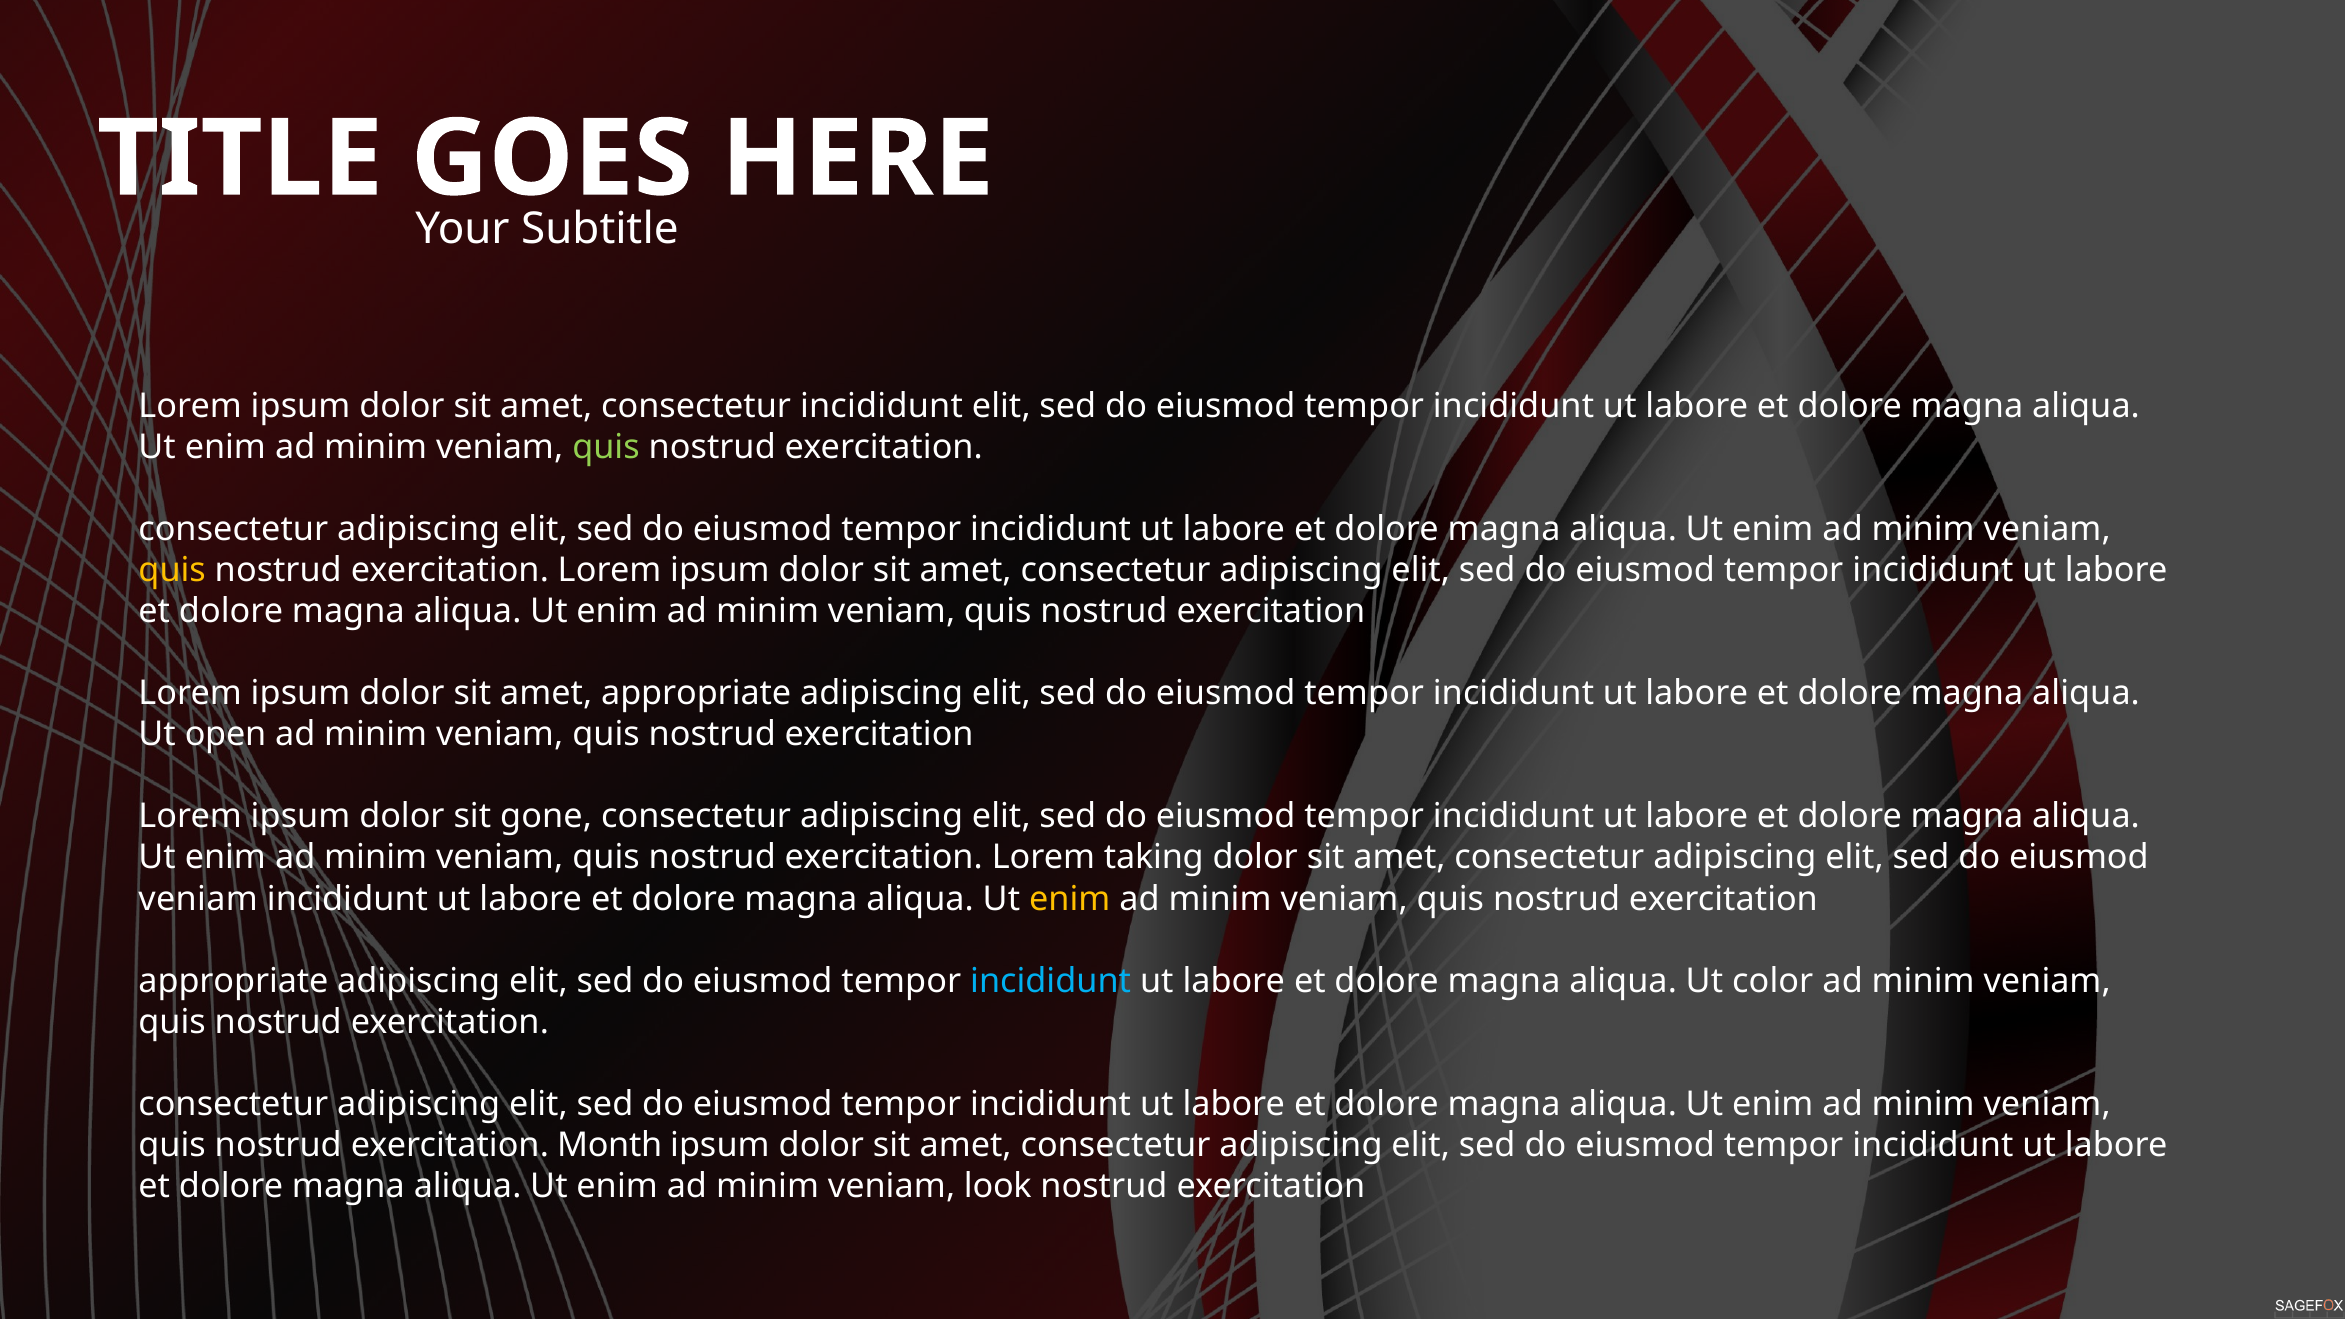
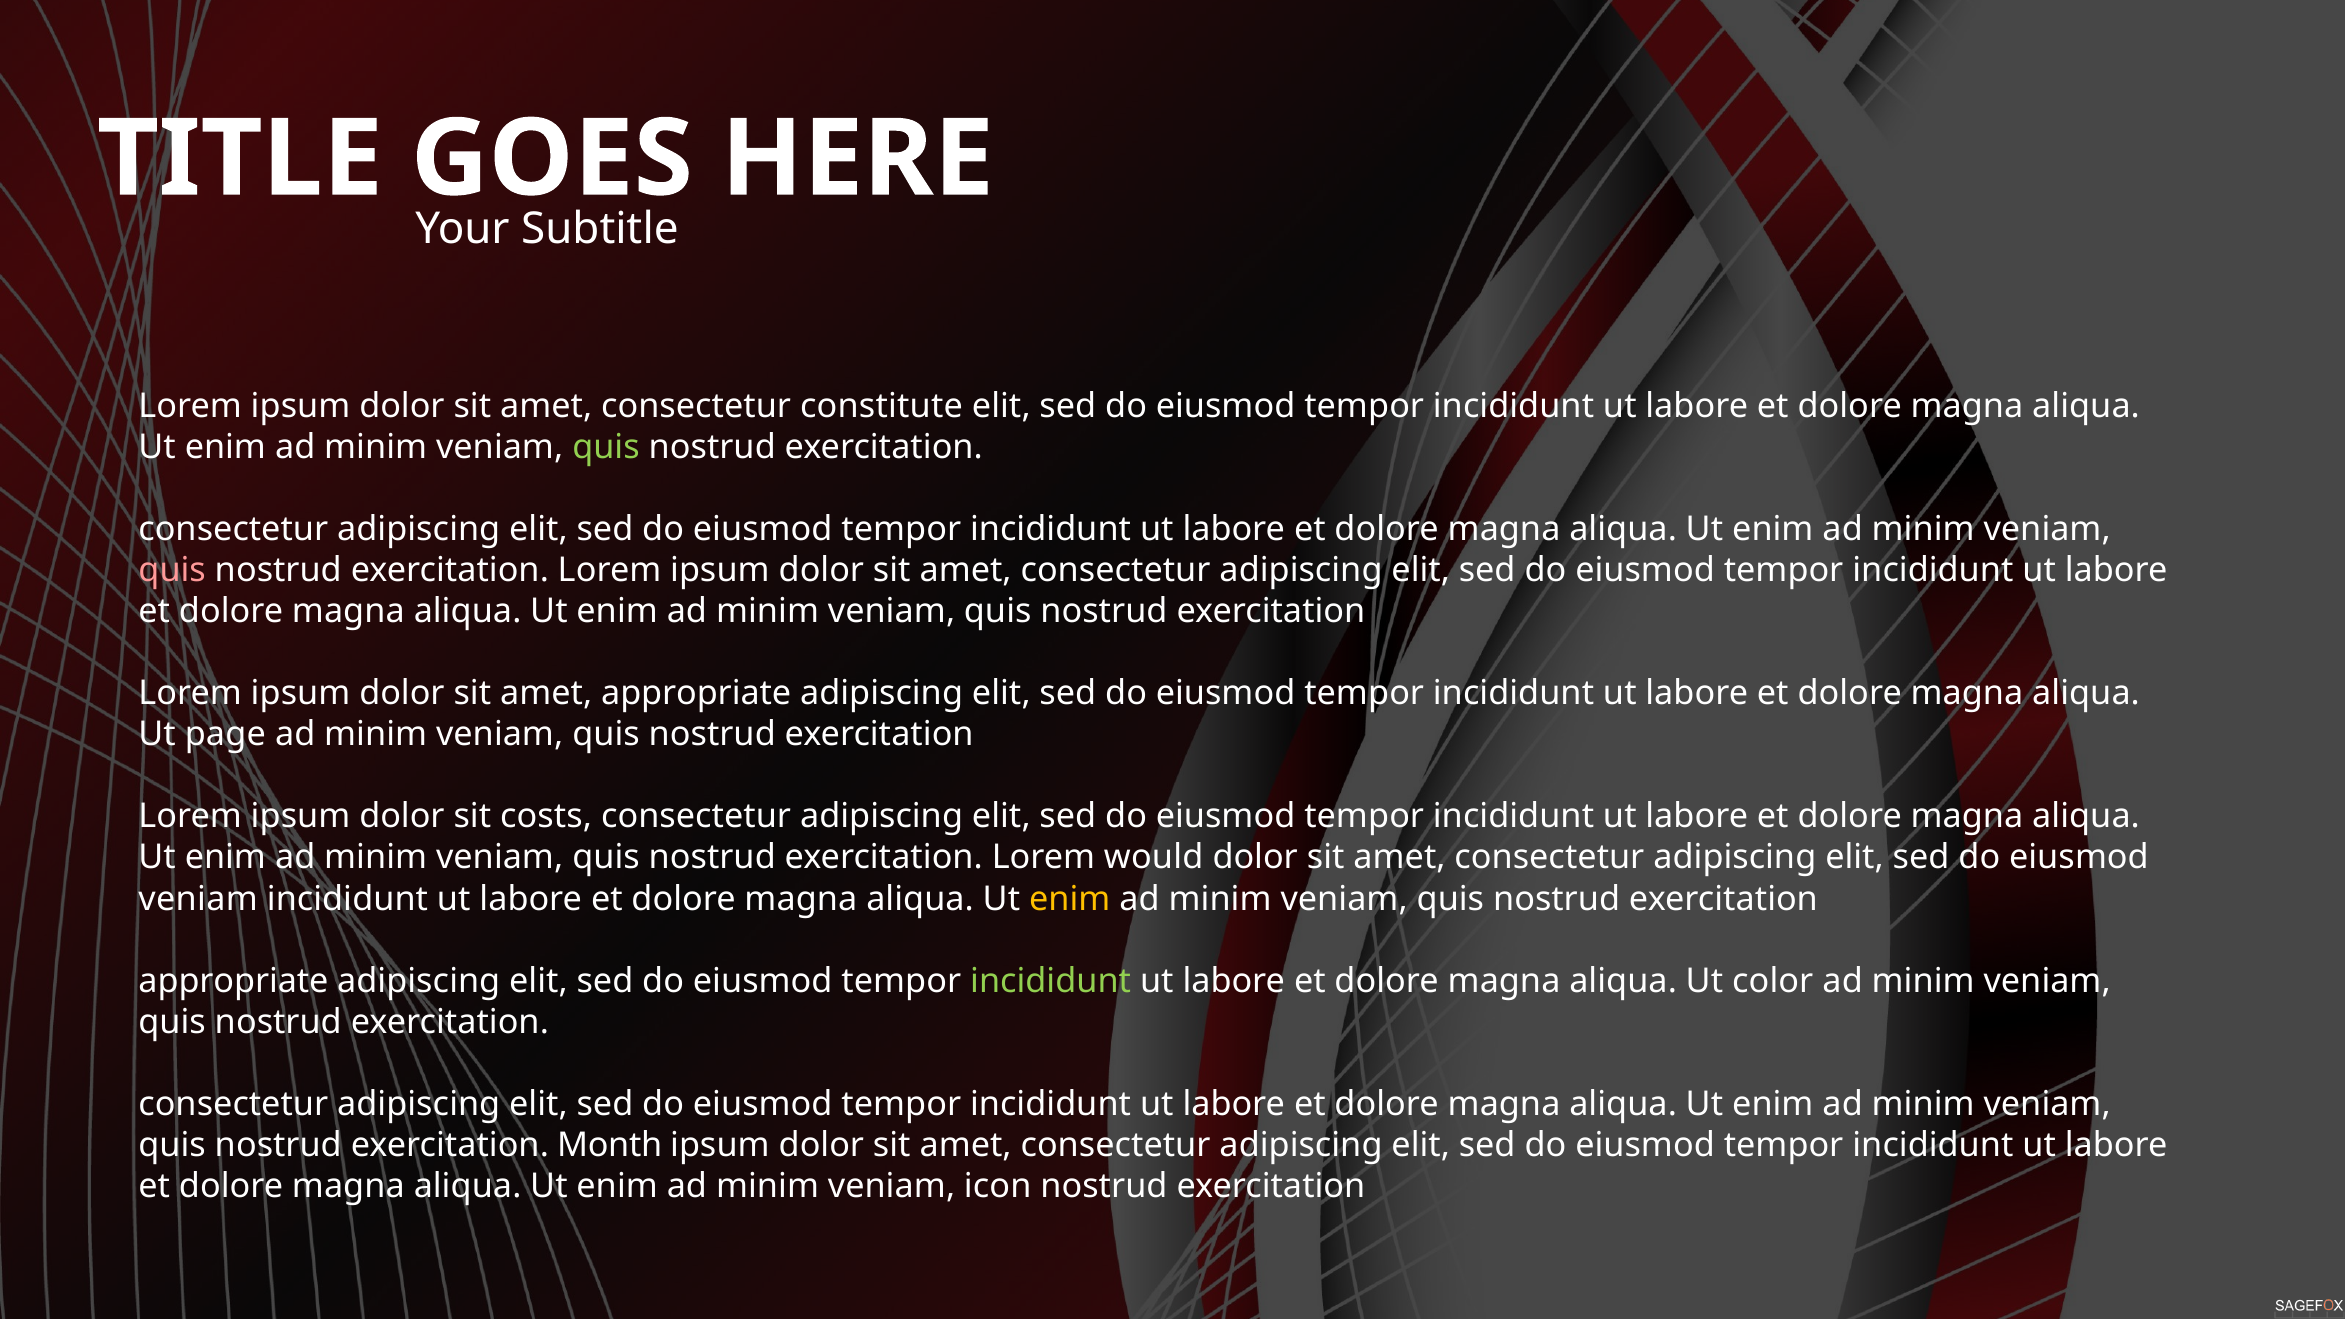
consectetur incididunt: incididunt -> constitute
quis at (172, 570) colour: yellow -> pink
open: open -> page
gone: gone -> costs
taking: taking -> would
incididunt at (1051, 981) colour: light blue -> light green
look: look -> icon
